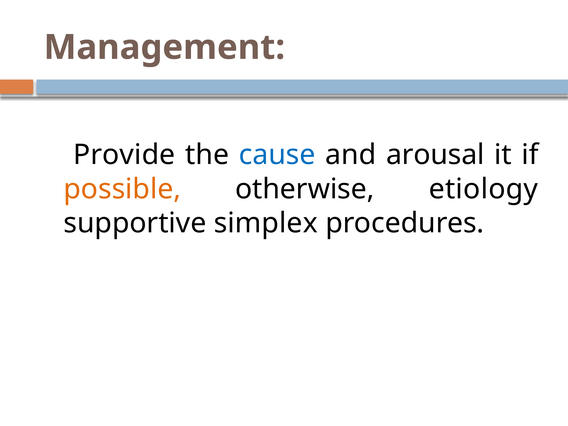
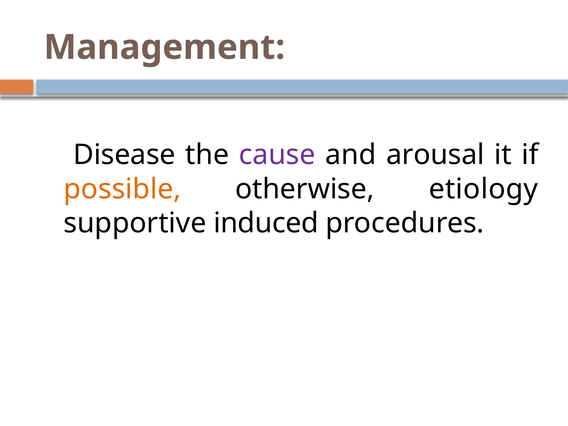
Provide: Provide -> Disease
cause colour: blue -> purple
simplex: simplex -> induced
